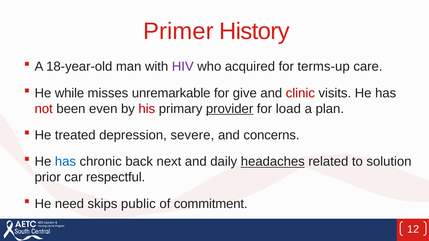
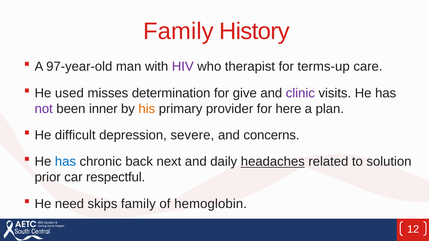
Primer at (178, 31): Primer -> Family
18-year-old: 18-year-old -> 97-year-old
acquired: acquired -> therapist
while: while -> used
unremarkable: unremarkable -> determination
clinic colour: red -> purple
not colour: red -> purple
even: even -> inner
his colour: red -> orange
provider underline: present -> none
load: load -> here
treated: treated -> difficult
skips public: public -> family
commitment: commitment -> hemoglobin
